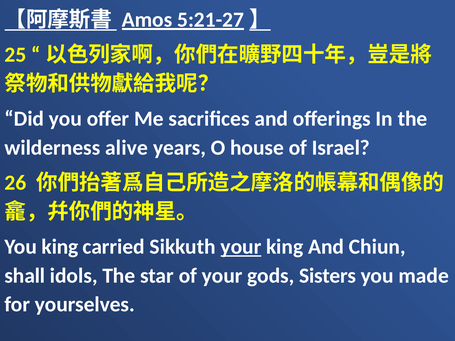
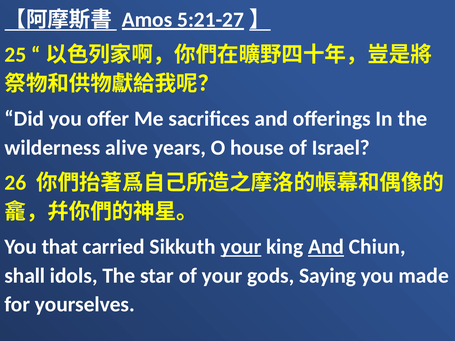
You king: king -> that
And at (326, 247) underline: none -> present
Sisters: Sisters -> Saying
